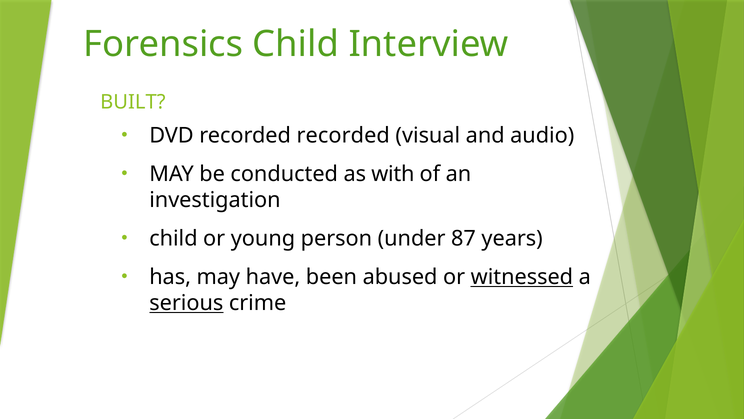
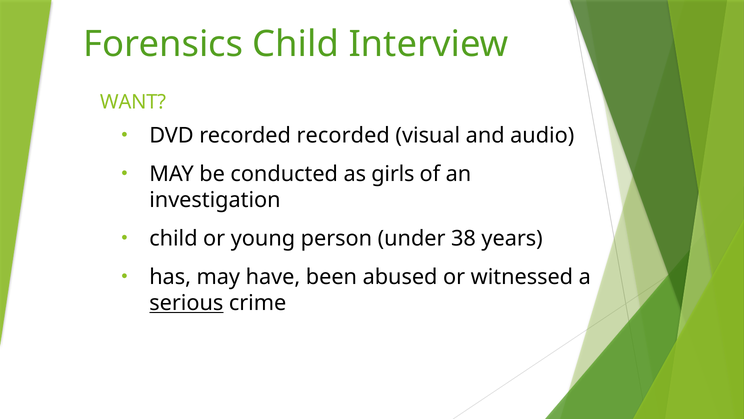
BUILT: BUILT -> WANT
with: with -> girls
87: 87 -> 38
witnessed underline: present -> none
